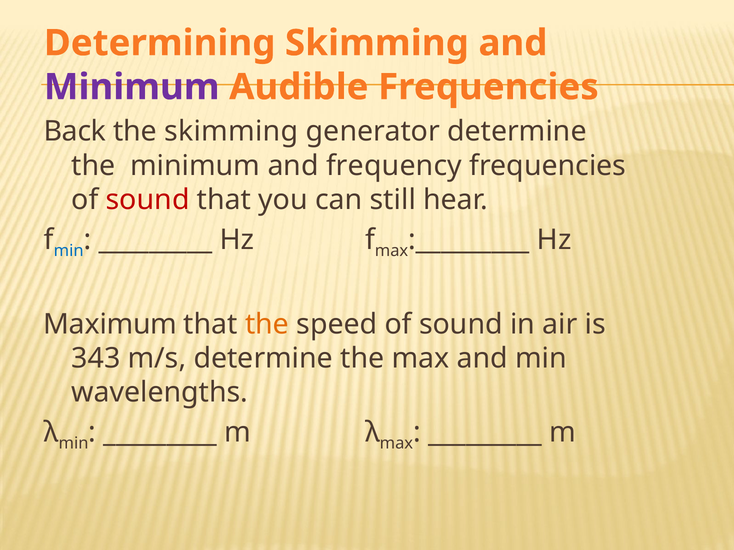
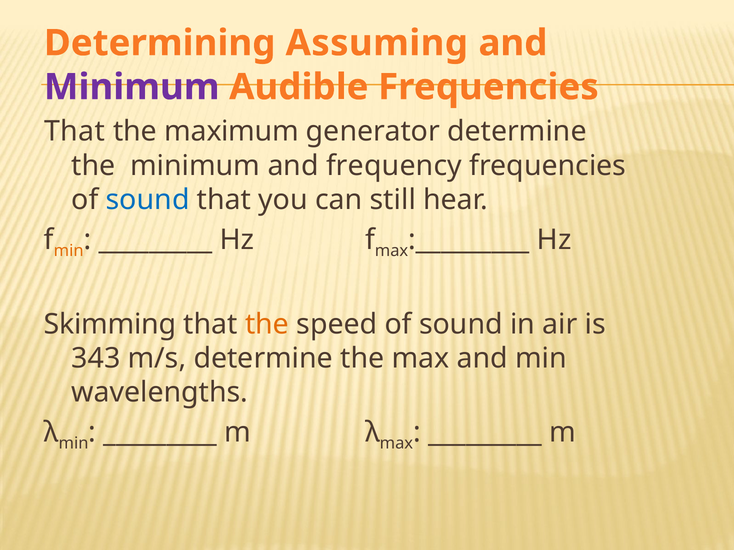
Determining Skimming: Skimming -> Assuming
Back at (75, 132): Back -> That
the skimming: skimming -> maximum
sound at (148, 200) colour: red -> blue
min at (69, 251) colour: blue -> orange
Maximum: Maximum -> Skimming
